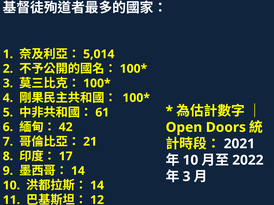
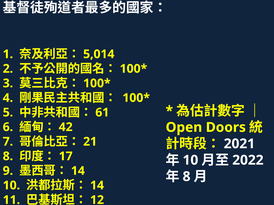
3 at (187, 177): 3 -> 8
